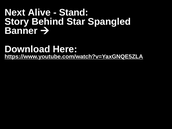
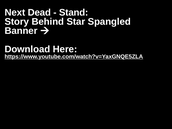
Alive: Alive -> Dead
